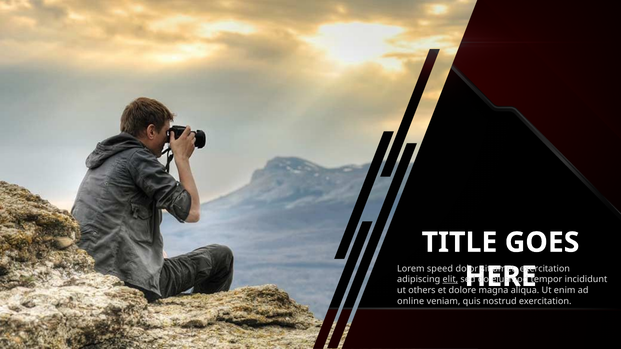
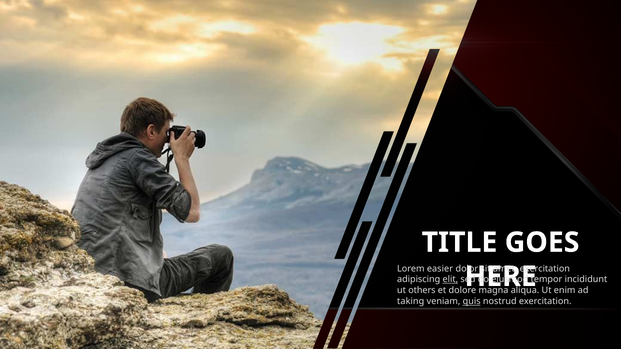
speed: speed -> easier
online: online -> taking
quis underline: none -> present
